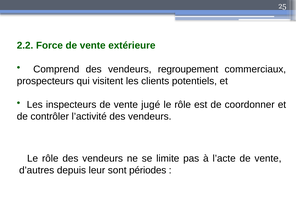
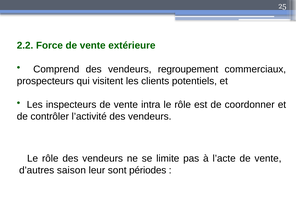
jugé: jugé -> intra
depuis: depuis -> saison
